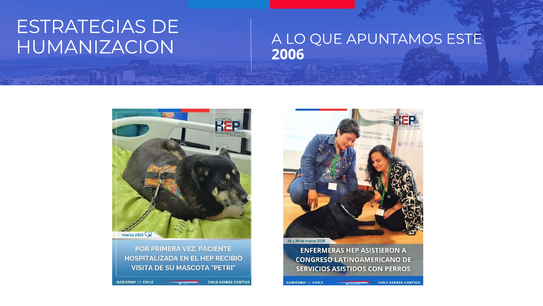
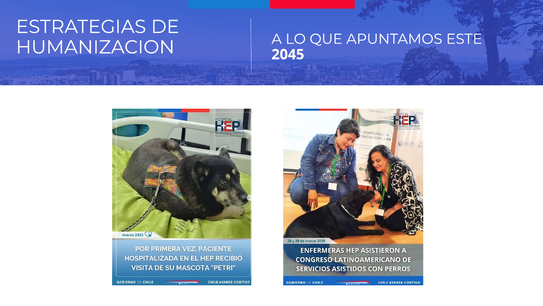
2006: 2006 -> 2045
